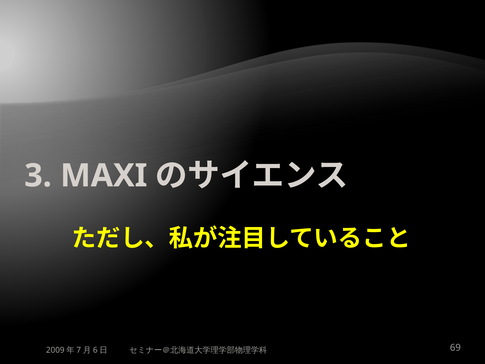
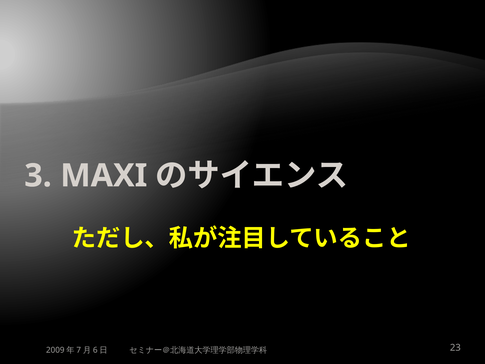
69: 69 -> 23
